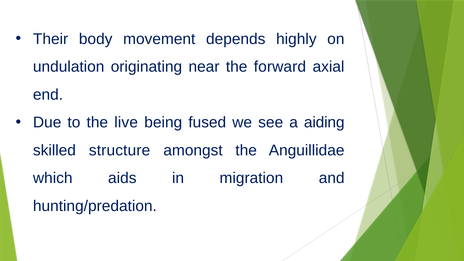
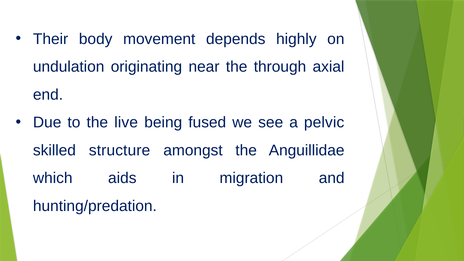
forward: forward -> through
aiding: aiding -> pelvic
